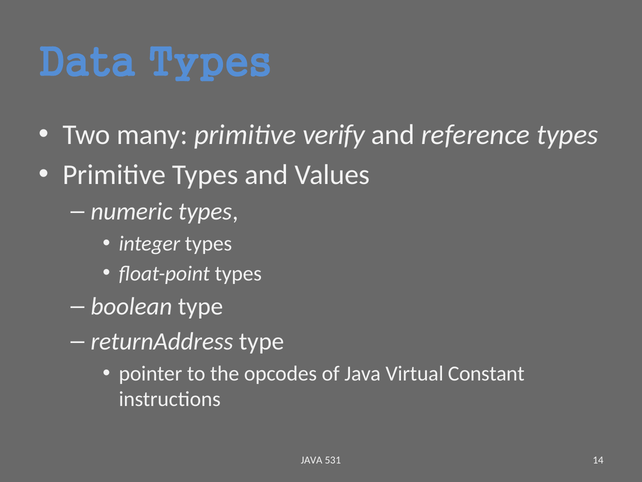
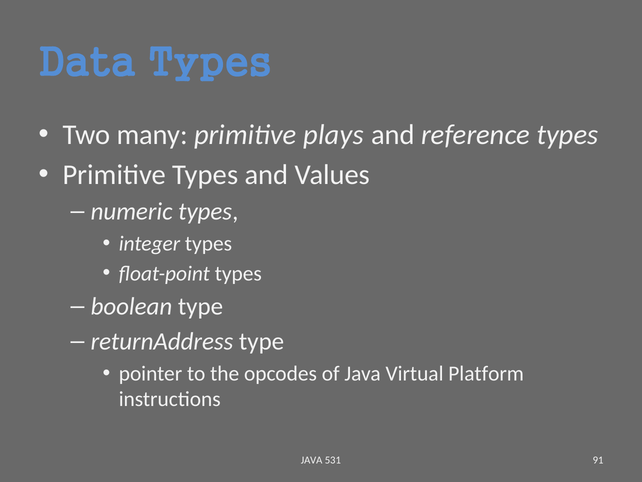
verify: verify -> plays
Constant: Constant -> Platform
14: 14 -> 91
